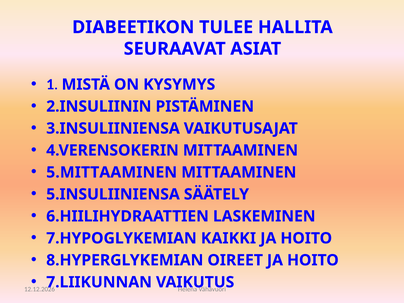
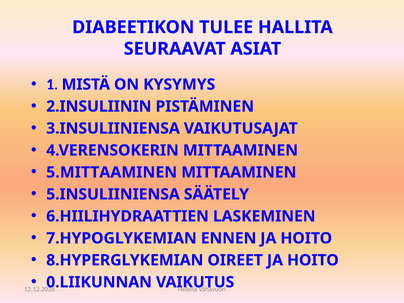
KAIKKI: KAIKKI -> ENNEN
7.LIIKUNNAN: 7.LIIKUNNAN -> 0.LIIKUNNAN
